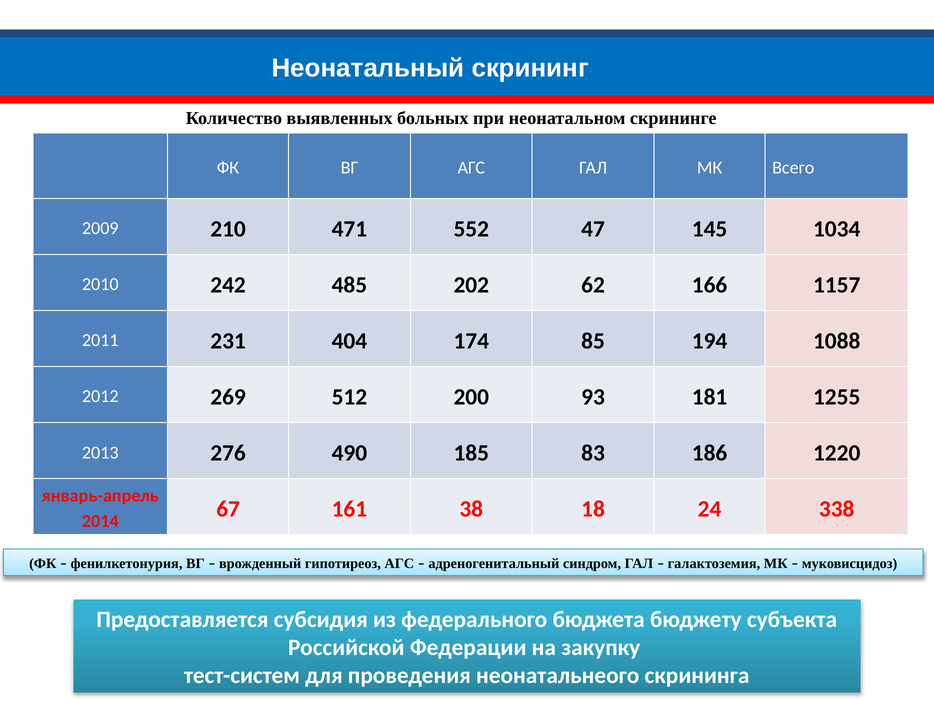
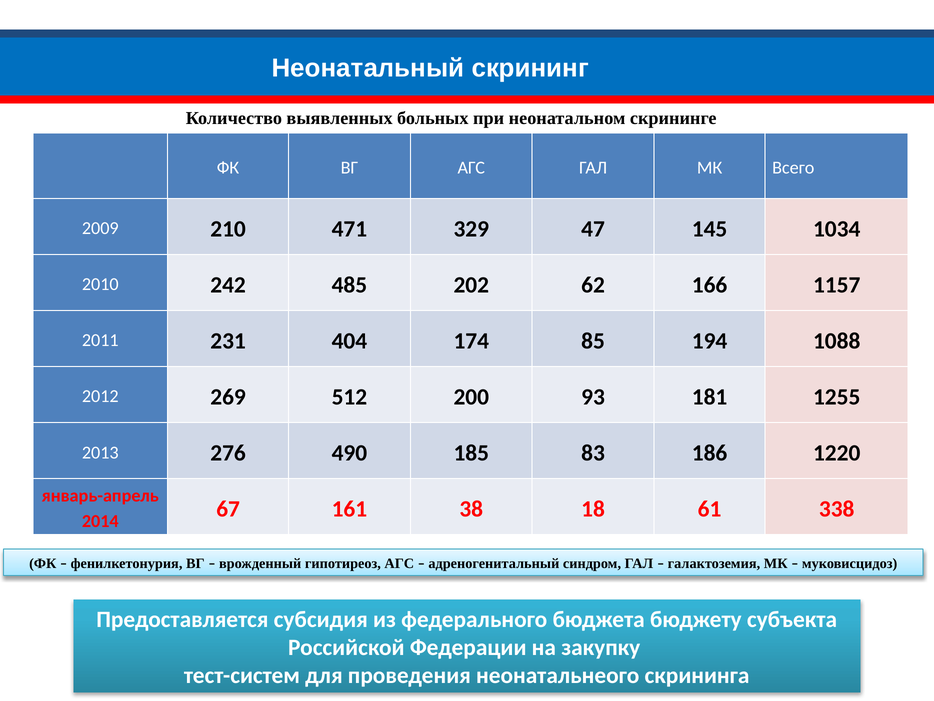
552: 552 -> 329
24: 24 -> 61
